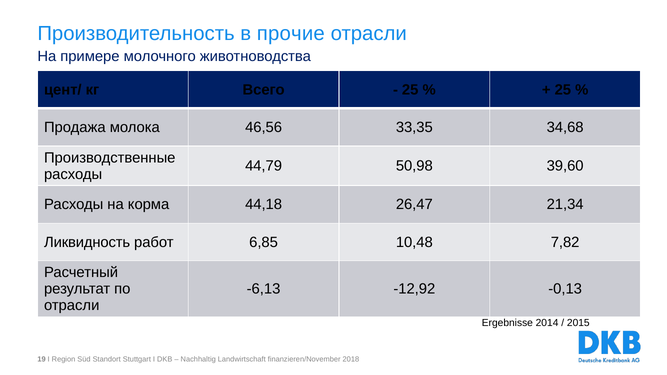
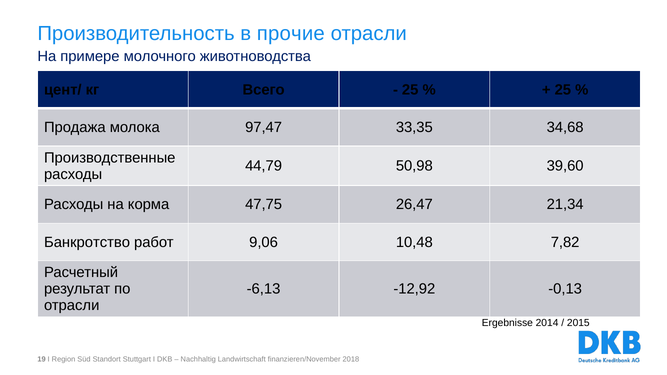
46,56: 46,56 -> 97,47
44,18: 44,18 -> 47,75
Ликвидность: Ликвидность -> Банкротство
6,85: 6,85 -> 9,06
